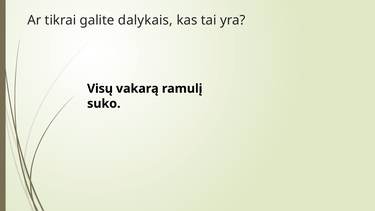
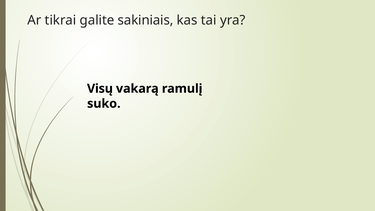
dalykais: dalykais -> sakiniais
